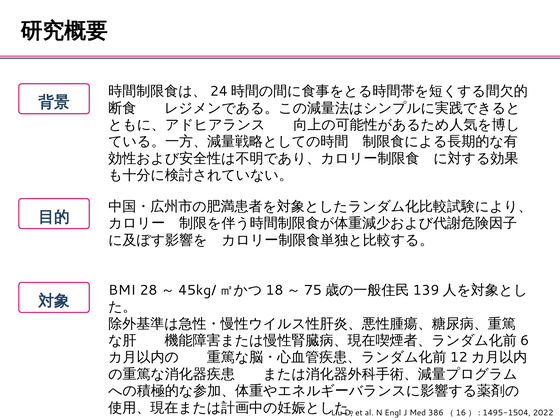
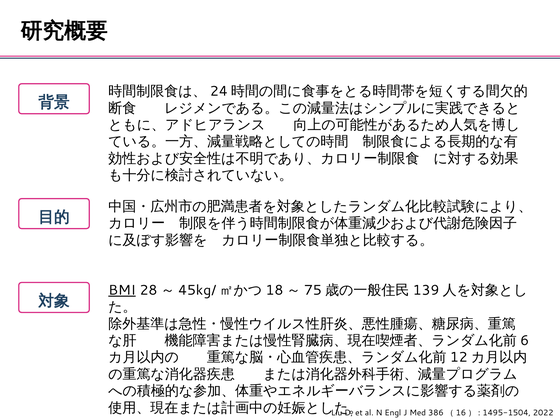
BMI underline: none -> present
